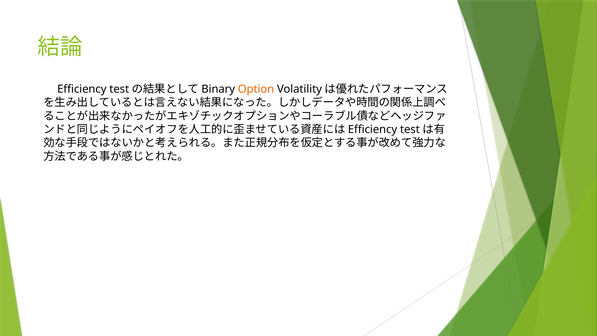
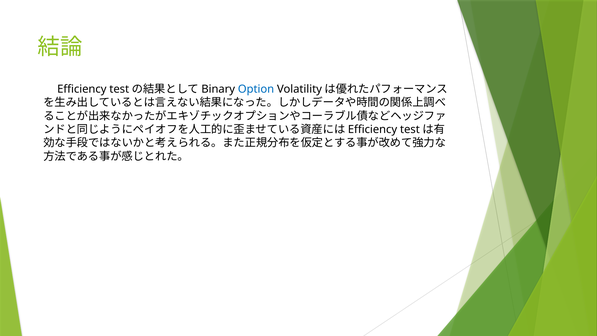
Option colour: orange -> blue
